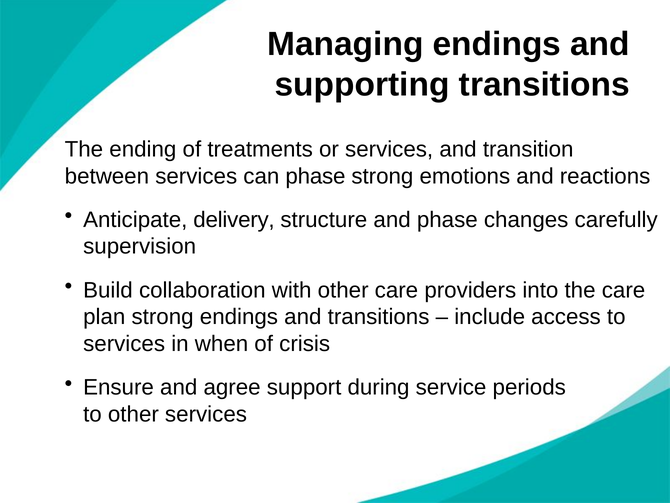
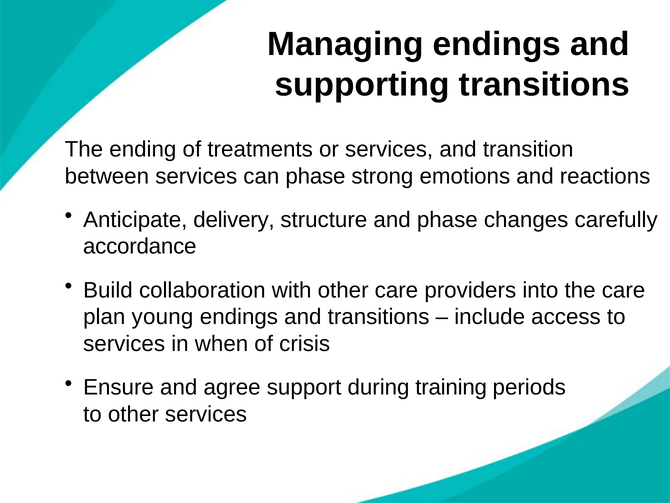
supervision: supervision -> accordance
plan strong: strong -> young
service: service -> training
